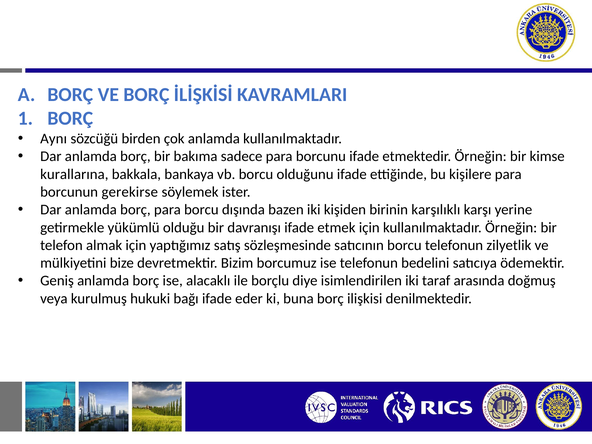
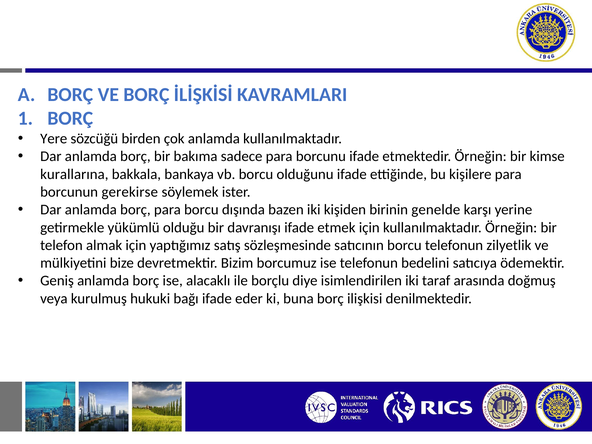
Aynı: Aynı -> Yere
karşılıklı: karşılıklı -> genelde
